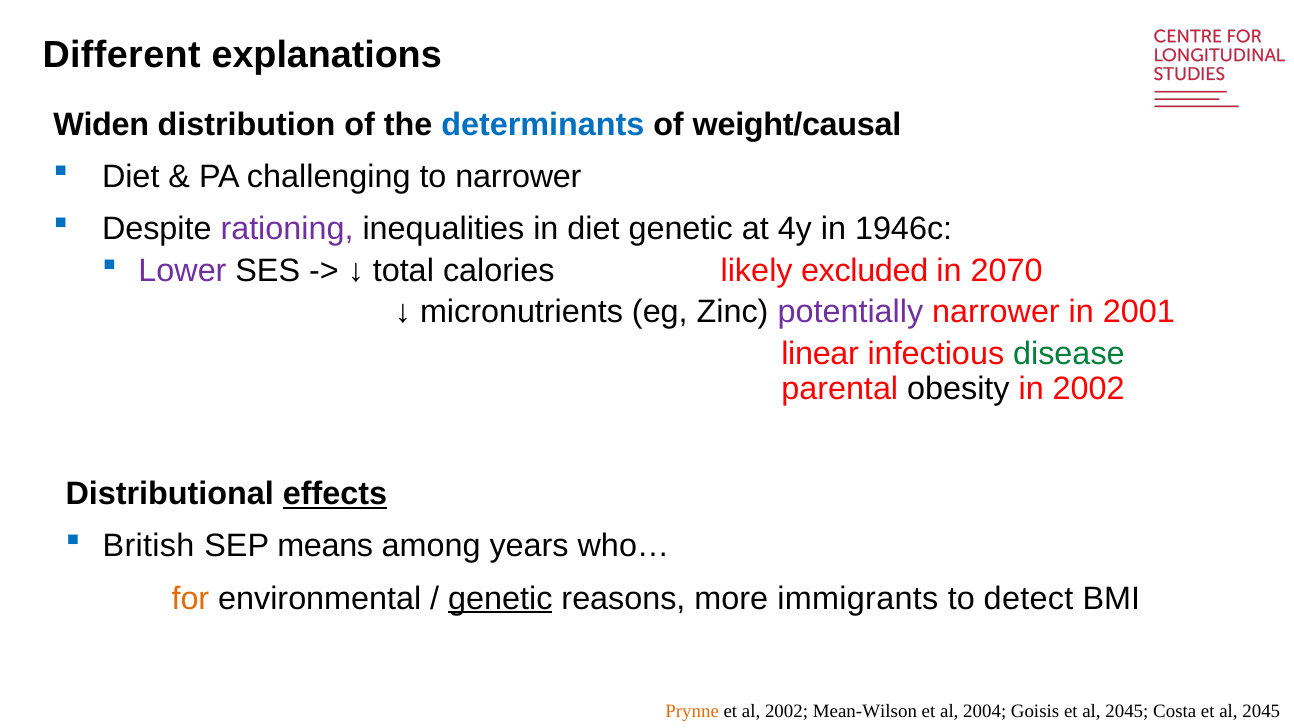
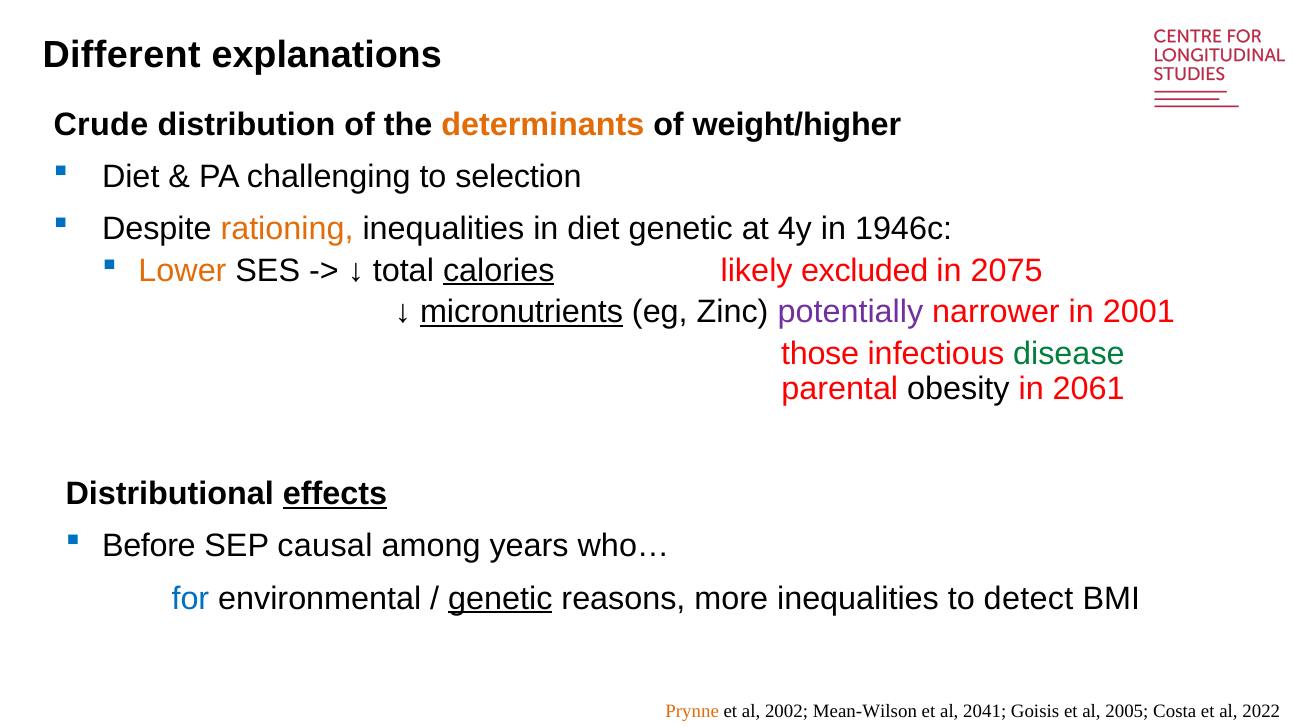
Widen: Widen -> Crude
determinants colour: blue -> orange
weight/causal: weight/causal -> weight/higher
to narrower: narrower -> selection
rationing colour: purple -> orange
Lower colour: purple -> orange
calories underline: none -> present
2070: 2070 -> 2075
micronutrients underline: none -> present
linear: linear -> those
in 2002: 2002 -> 2061
British: British -> Before
means: means -> causal
for colour: orange -> blue
more immigrants: immigrants -> inequalities
2004: 2004 -> 2041
Goisis et al 2045: 2045 -> 2005
Costa et al 2045: 2045 -> 2022
